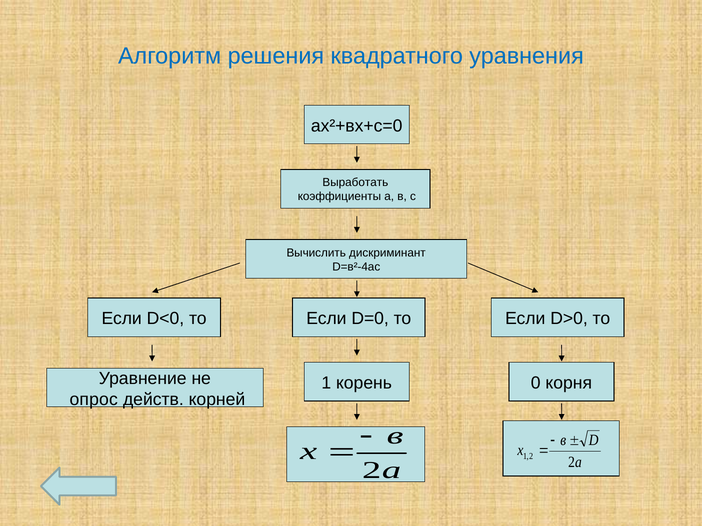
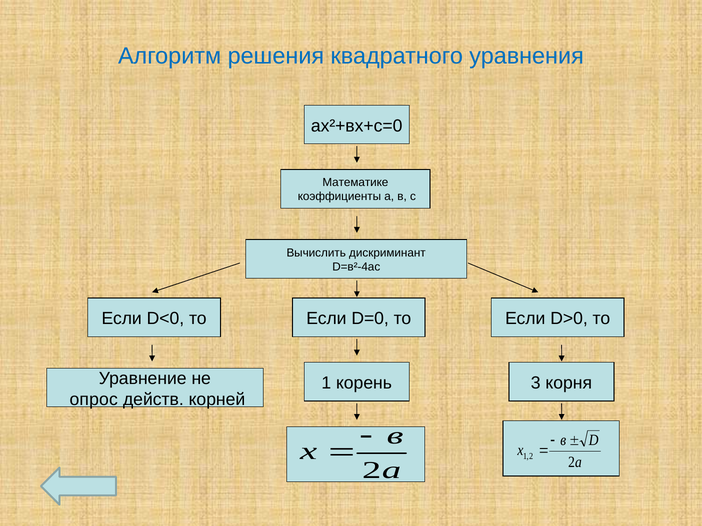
Выработать: Выработать -> Математике
0: 0 -> 3
